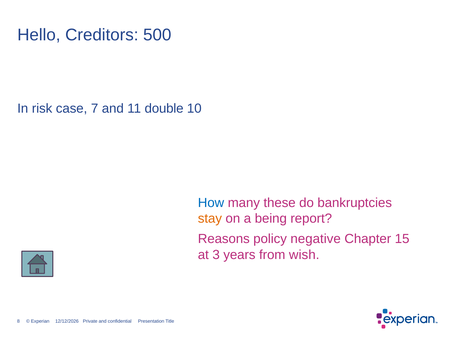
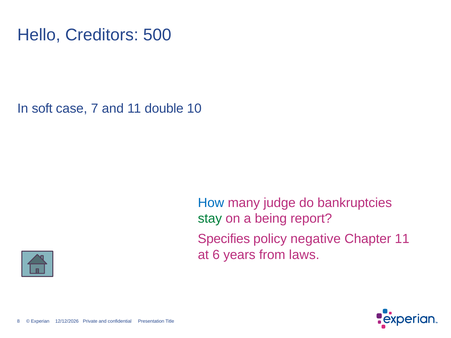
risk: risk -> soft
these: these -> judge
stay colour: orange -> green
Reasons: Reasons -> Specifies
Chapter 15: 15 -> 11
3: 3 -> 6
wish: wish -> laws
